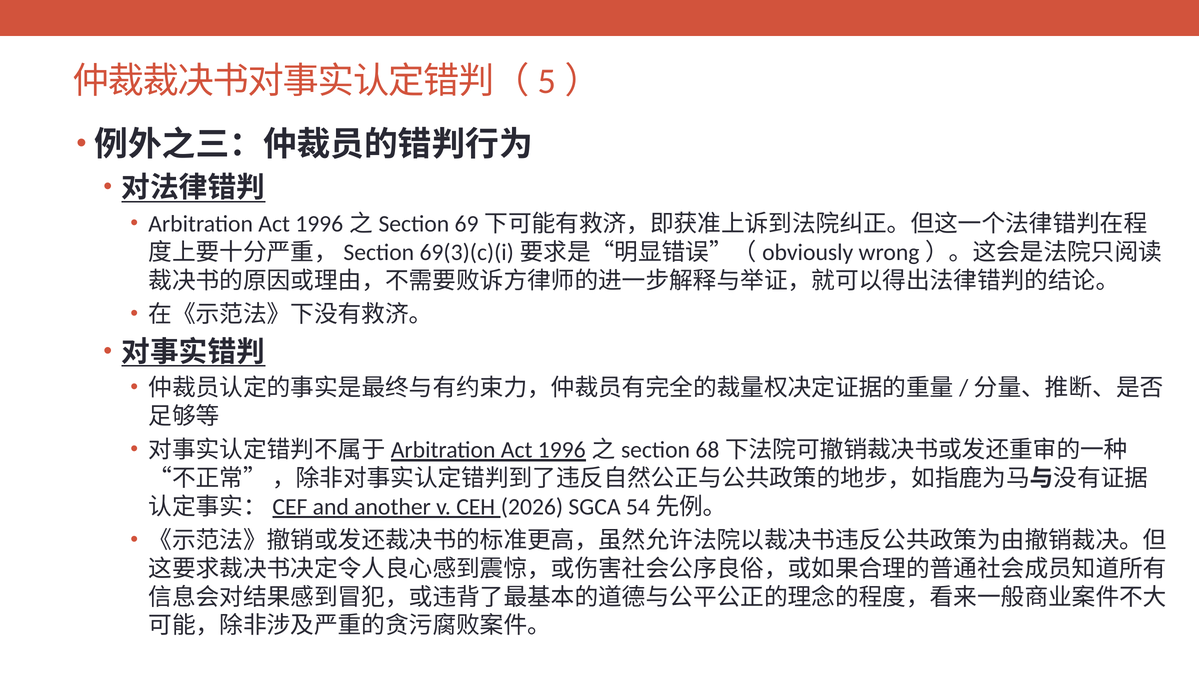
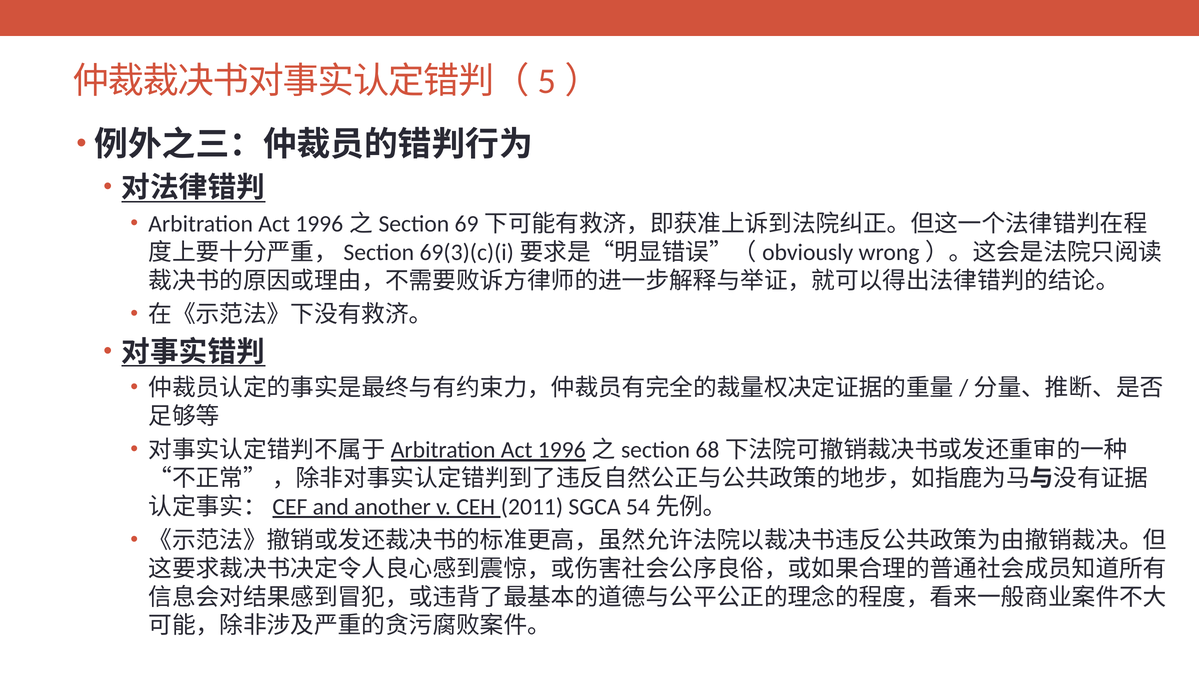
2026: 2026 -> 2011
